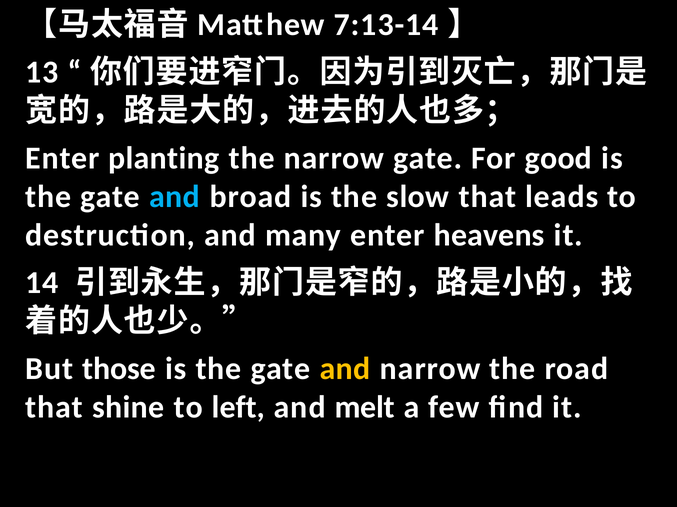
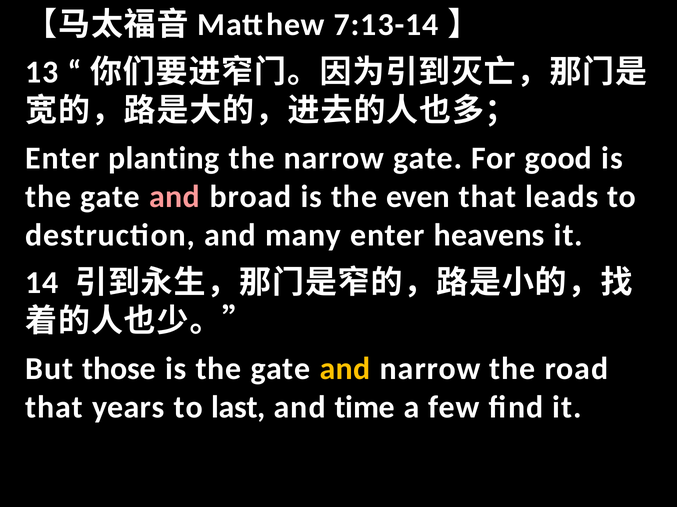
and at (175, 197) colour: light blue -> pink
slow: slow -> even
shine: shine -> years
left: left -> last
melt: melt -> time
